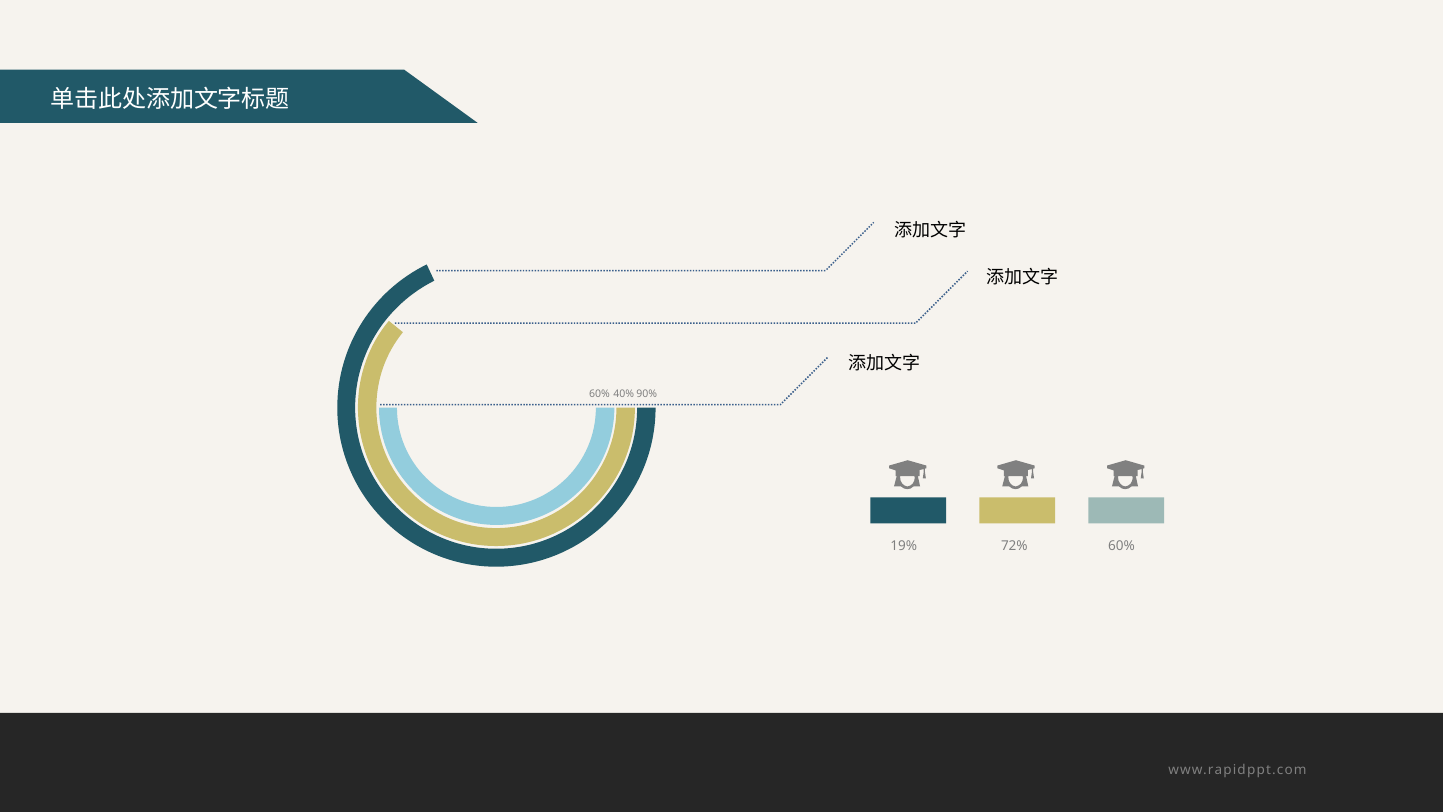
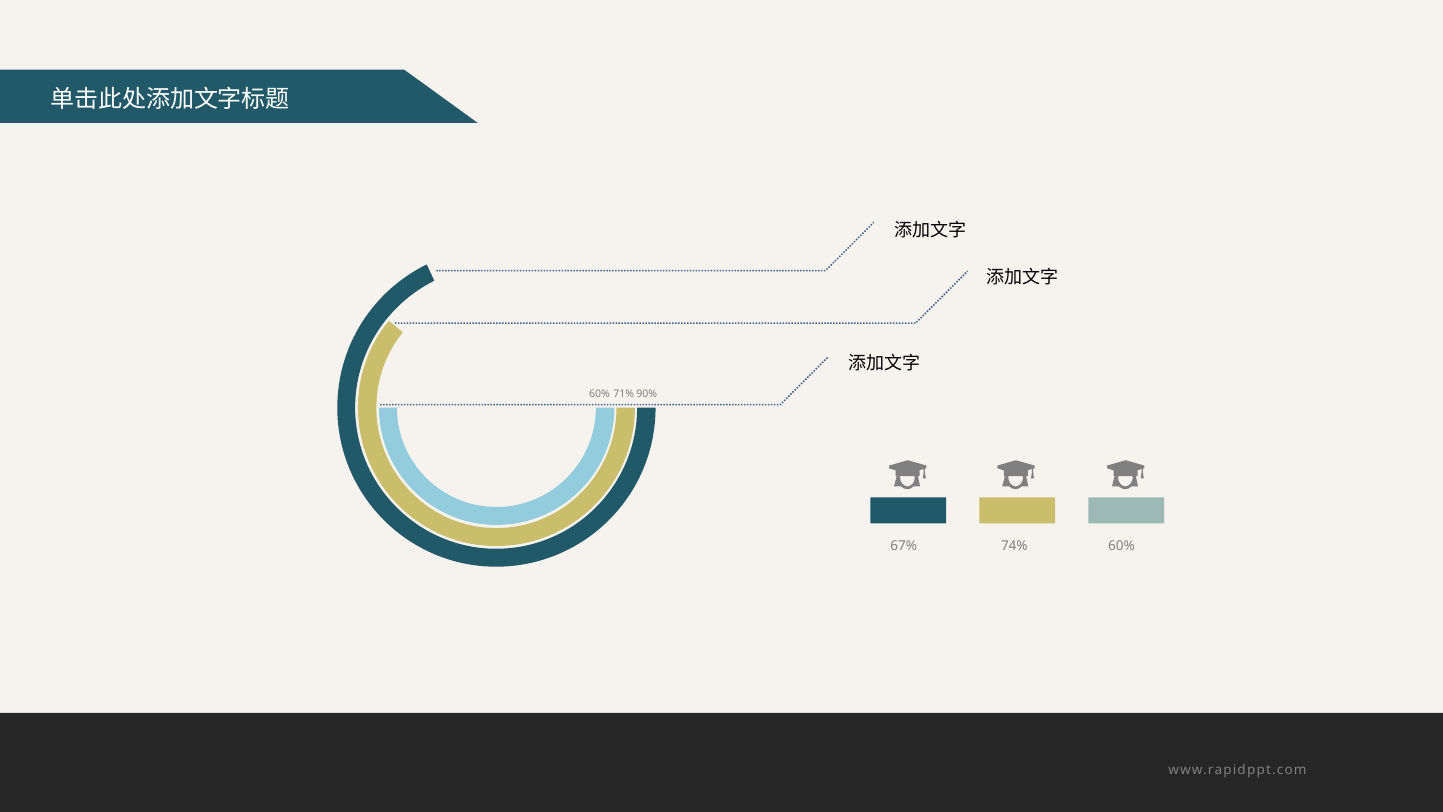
40%: 40% -> 71%
19%: 19% -> 67%
72%: 72% -> 74%
